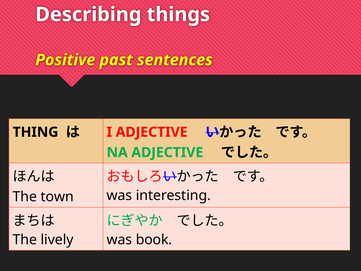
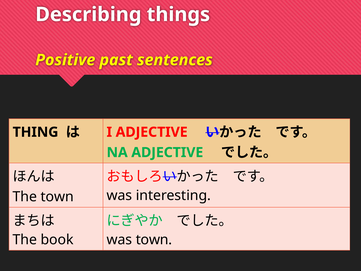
lively: lively -> book
was book: book -> town
